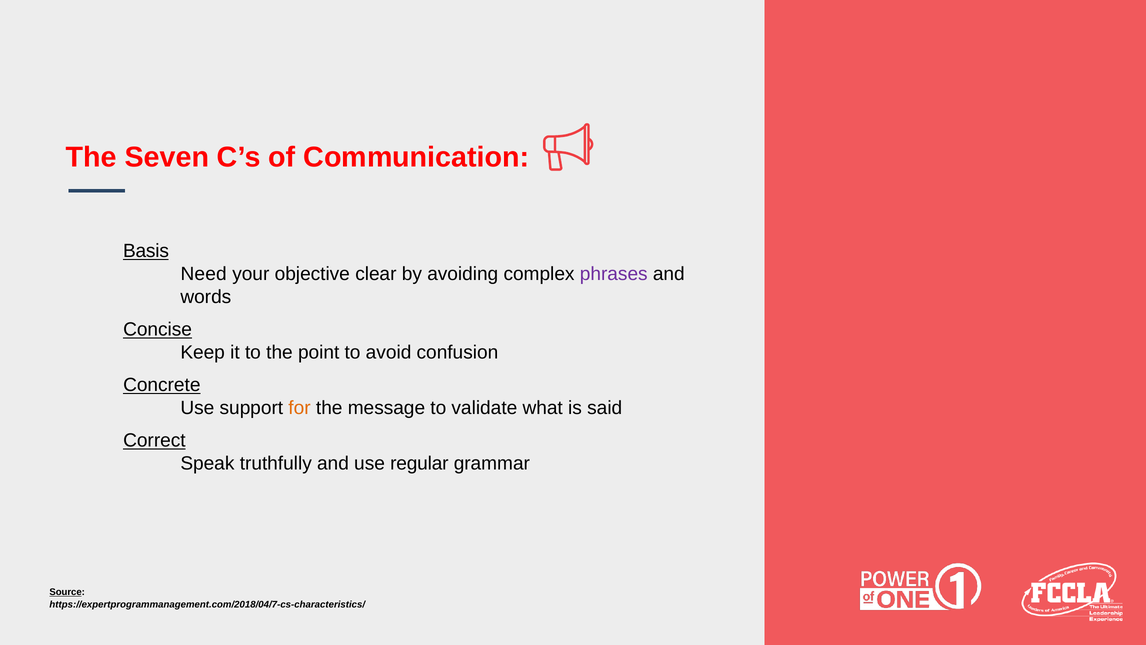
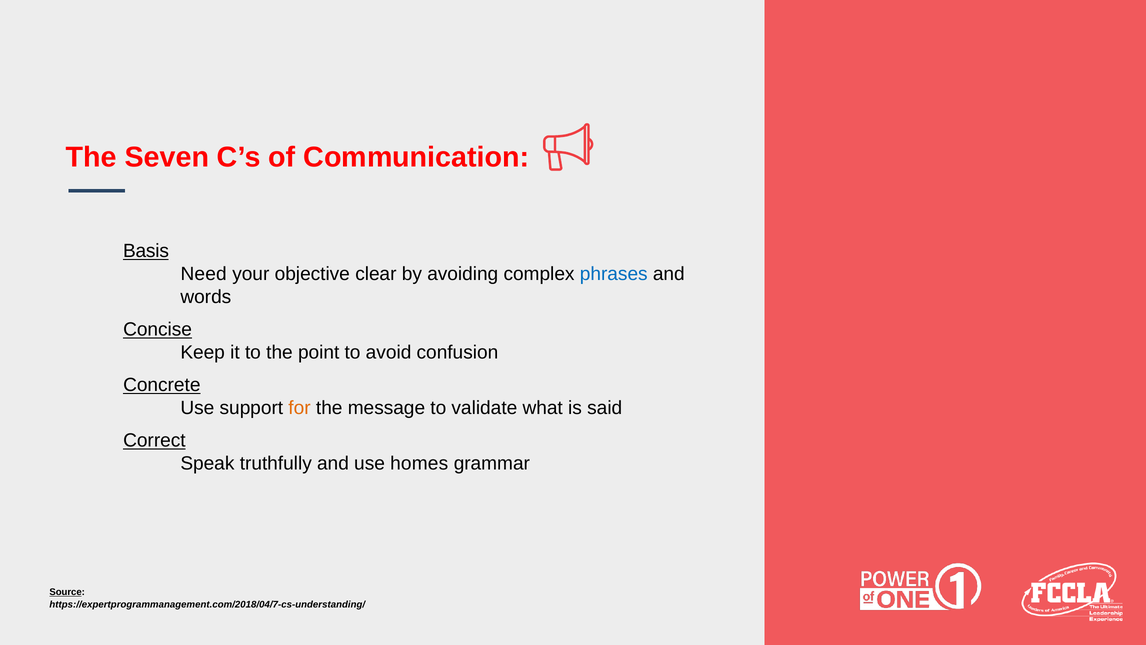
phrases colour: purple -> blue
regular: regular -> homes
https://expertprogrammanagement.com/2018/04/7-cs-characteristics/: https://expertprogrammanagement.com/2018/04/7-cs-characteristics/ -> https://expertprogrammanagement.com/2018/04/7-cs-understanding/
